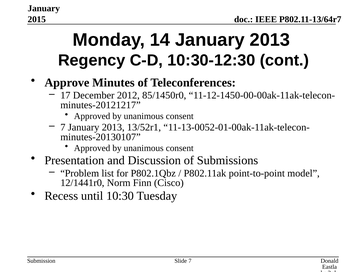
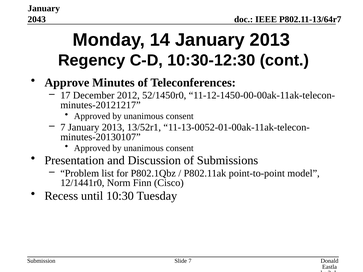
2015: 2015 -> 2043
85/1450r0: 85/1450r0 -> 52/1450r0
